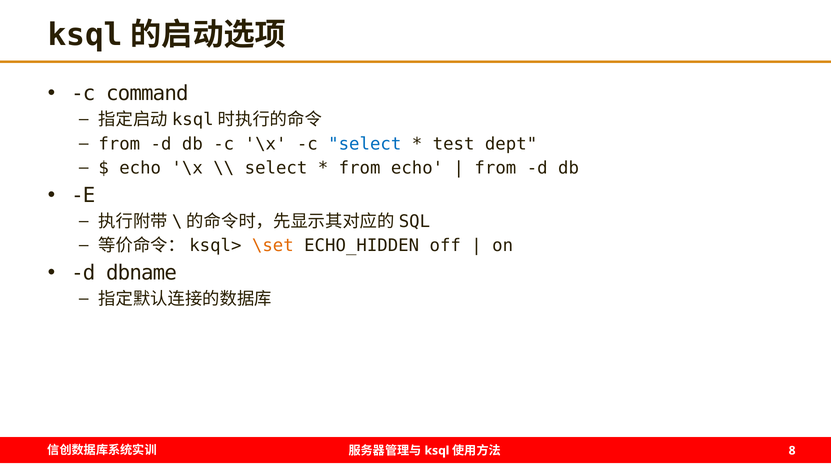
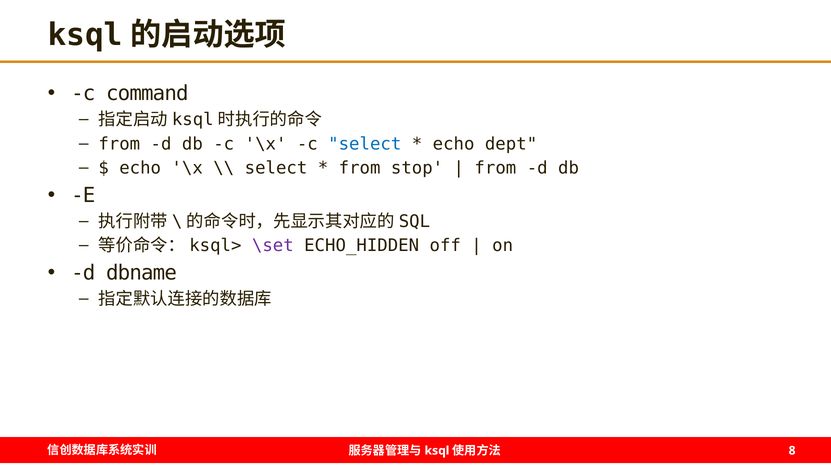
test at (454, 144): test -> echo
from echo: echo -> stop
\set colour: orange -> purple
